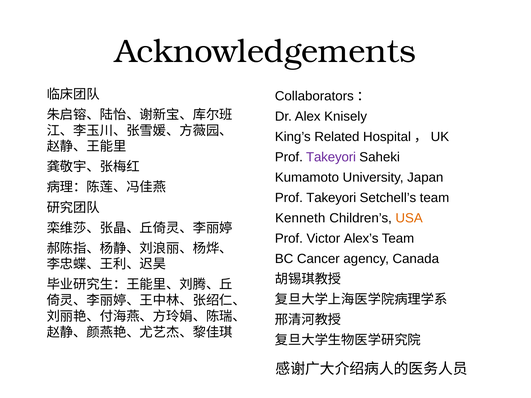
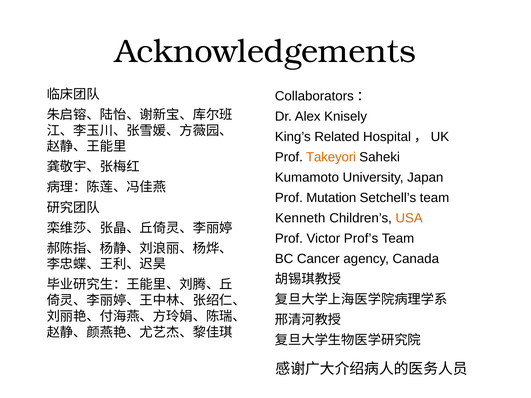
Takeyori at (331, 157) colour: purple -> orange
Takeyori at (331, 198): Takeyori -> Mutation
Alex’s: Alex’s -> Prof’s
